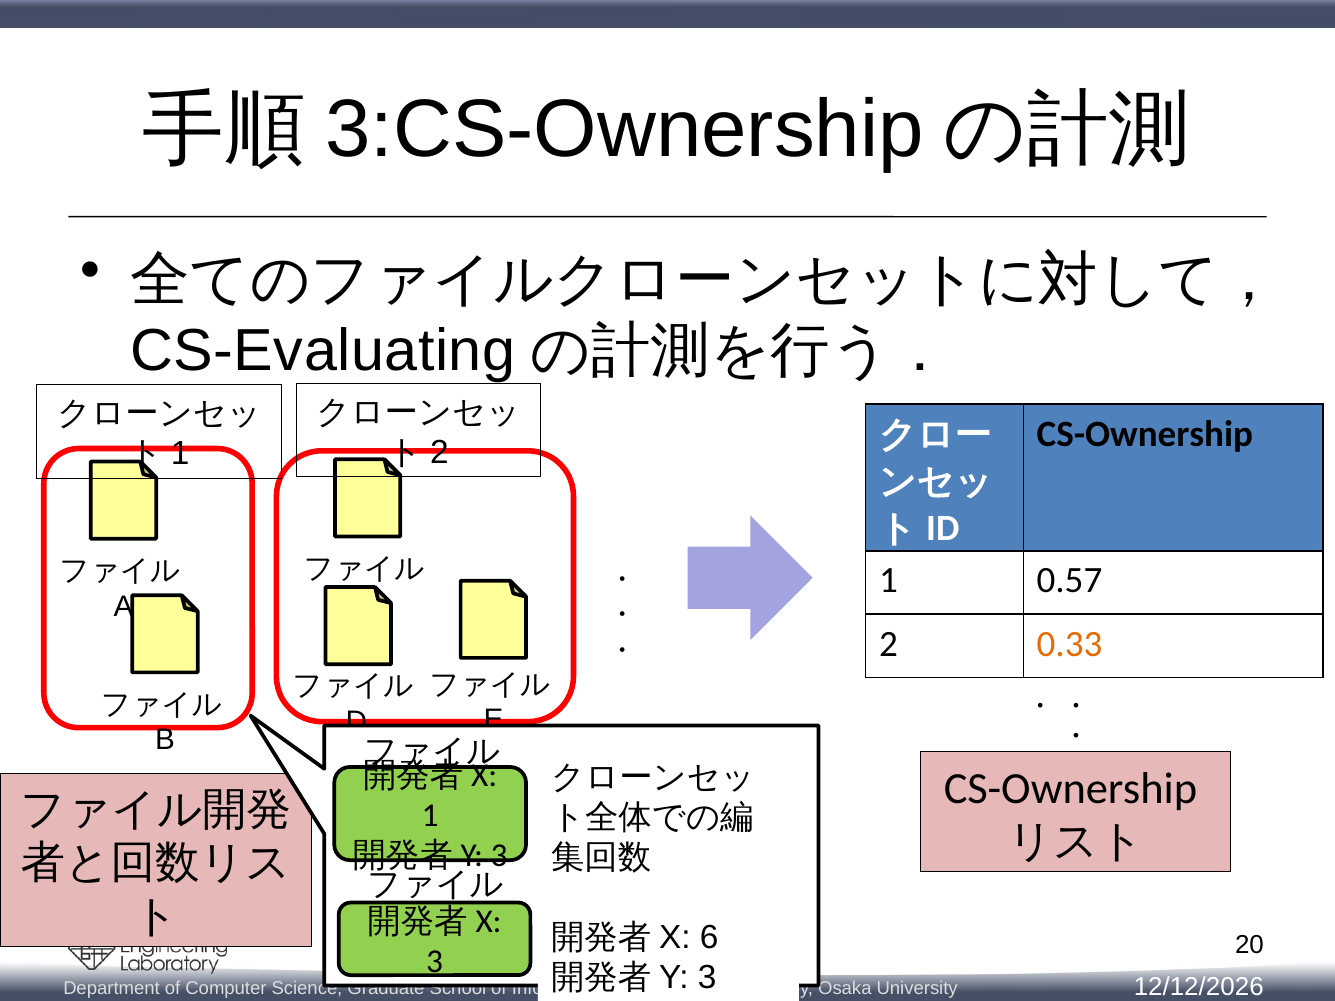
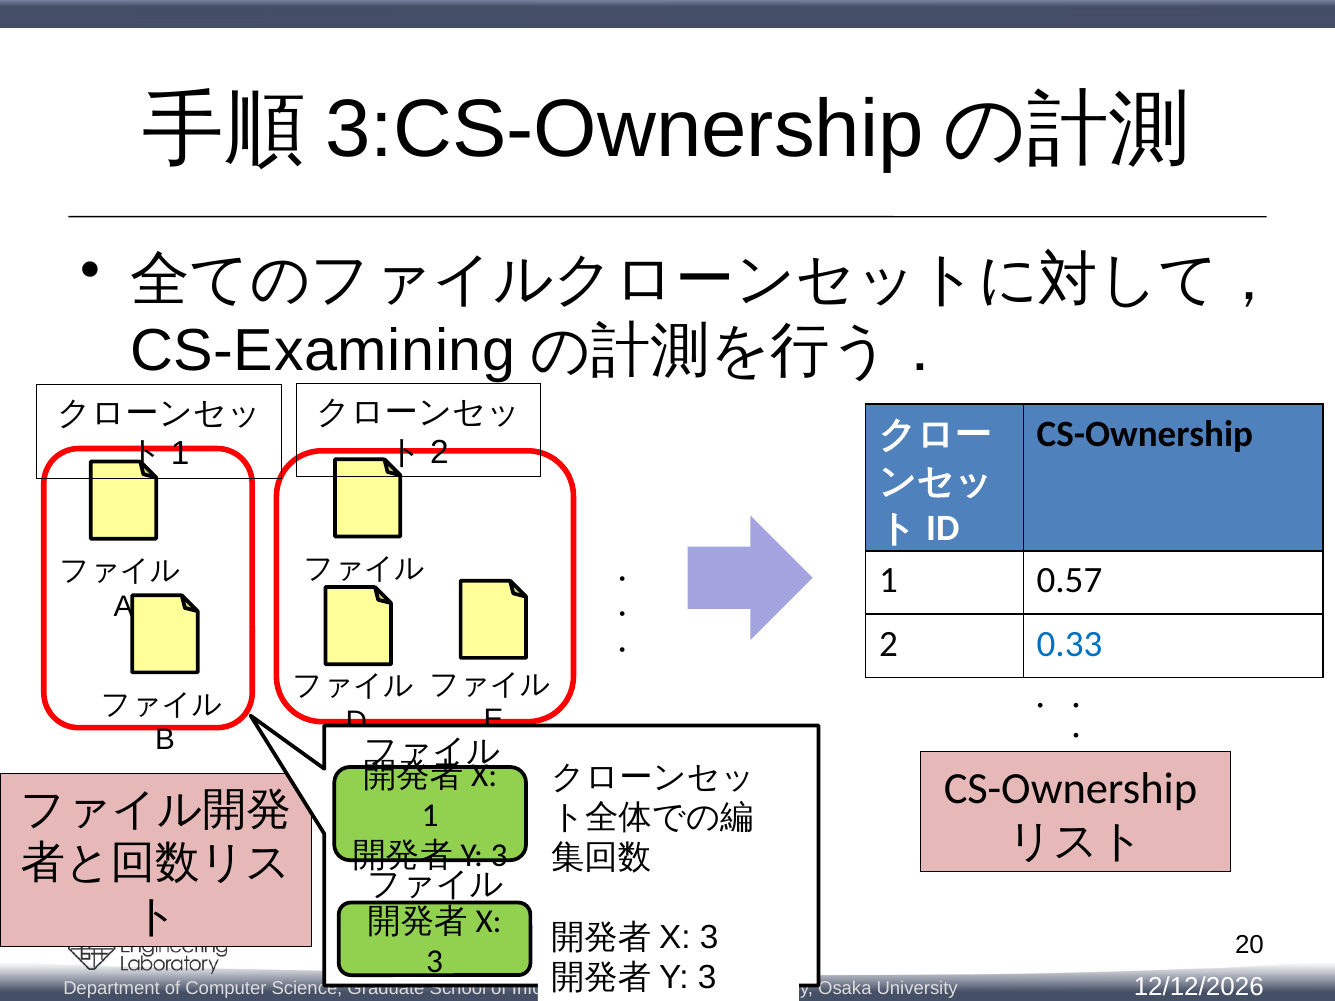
CS-Evaluating: CS-Evaluating -> CS-Examining
0.33 colour: orange -> blue
6 at (709, 938): 6 -> 3
